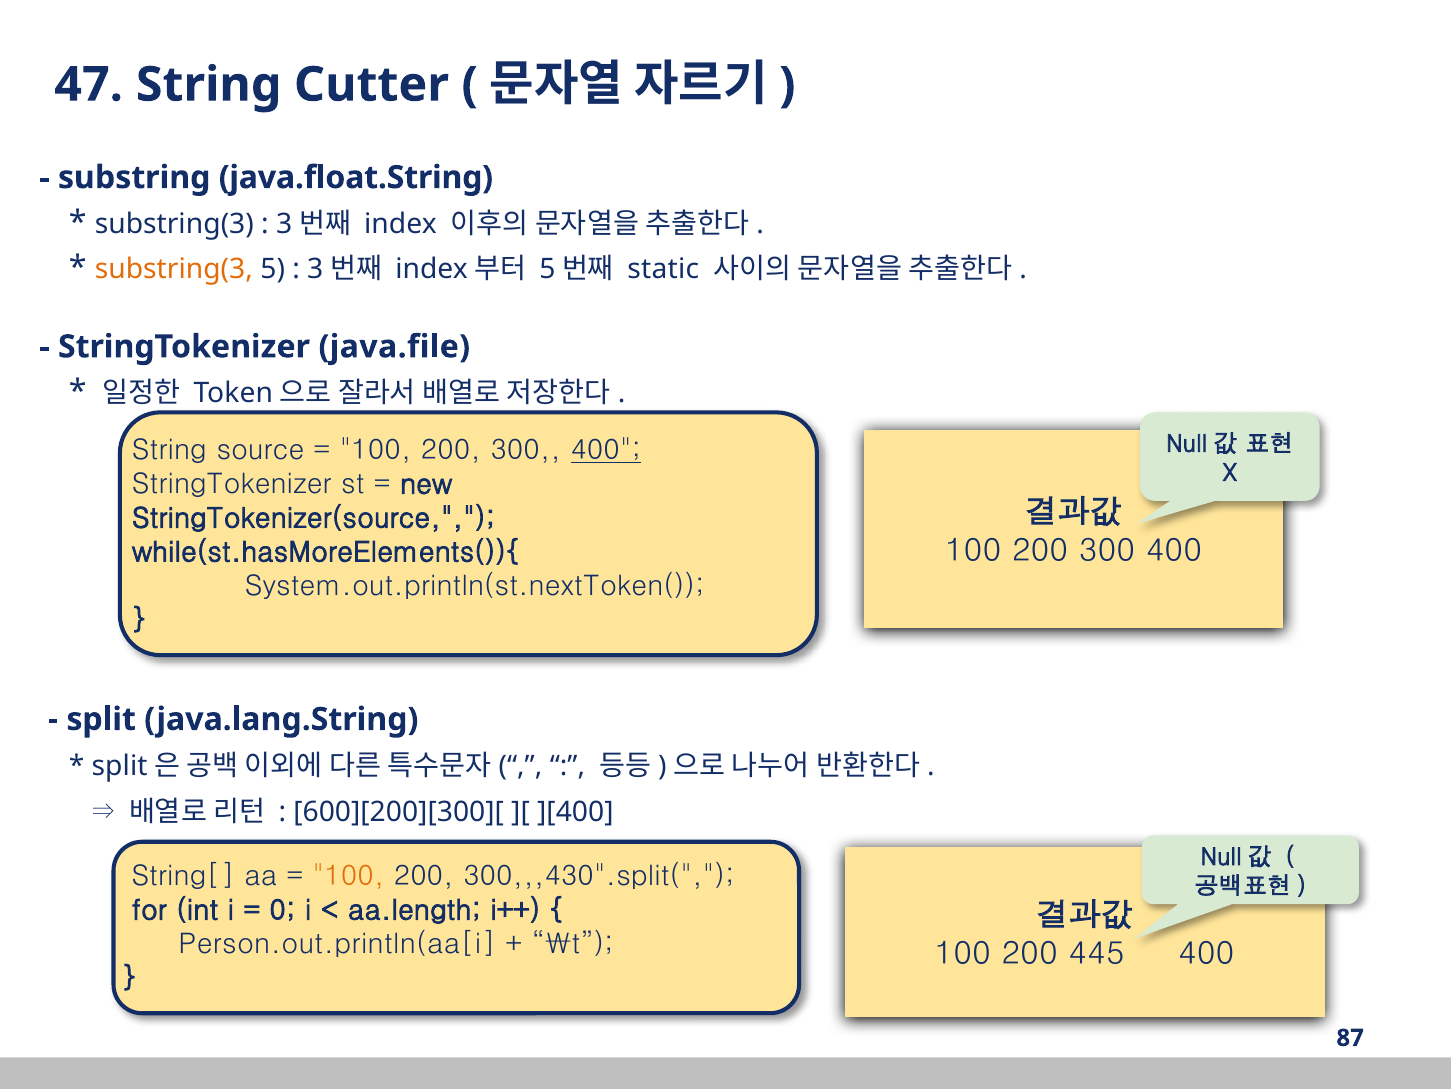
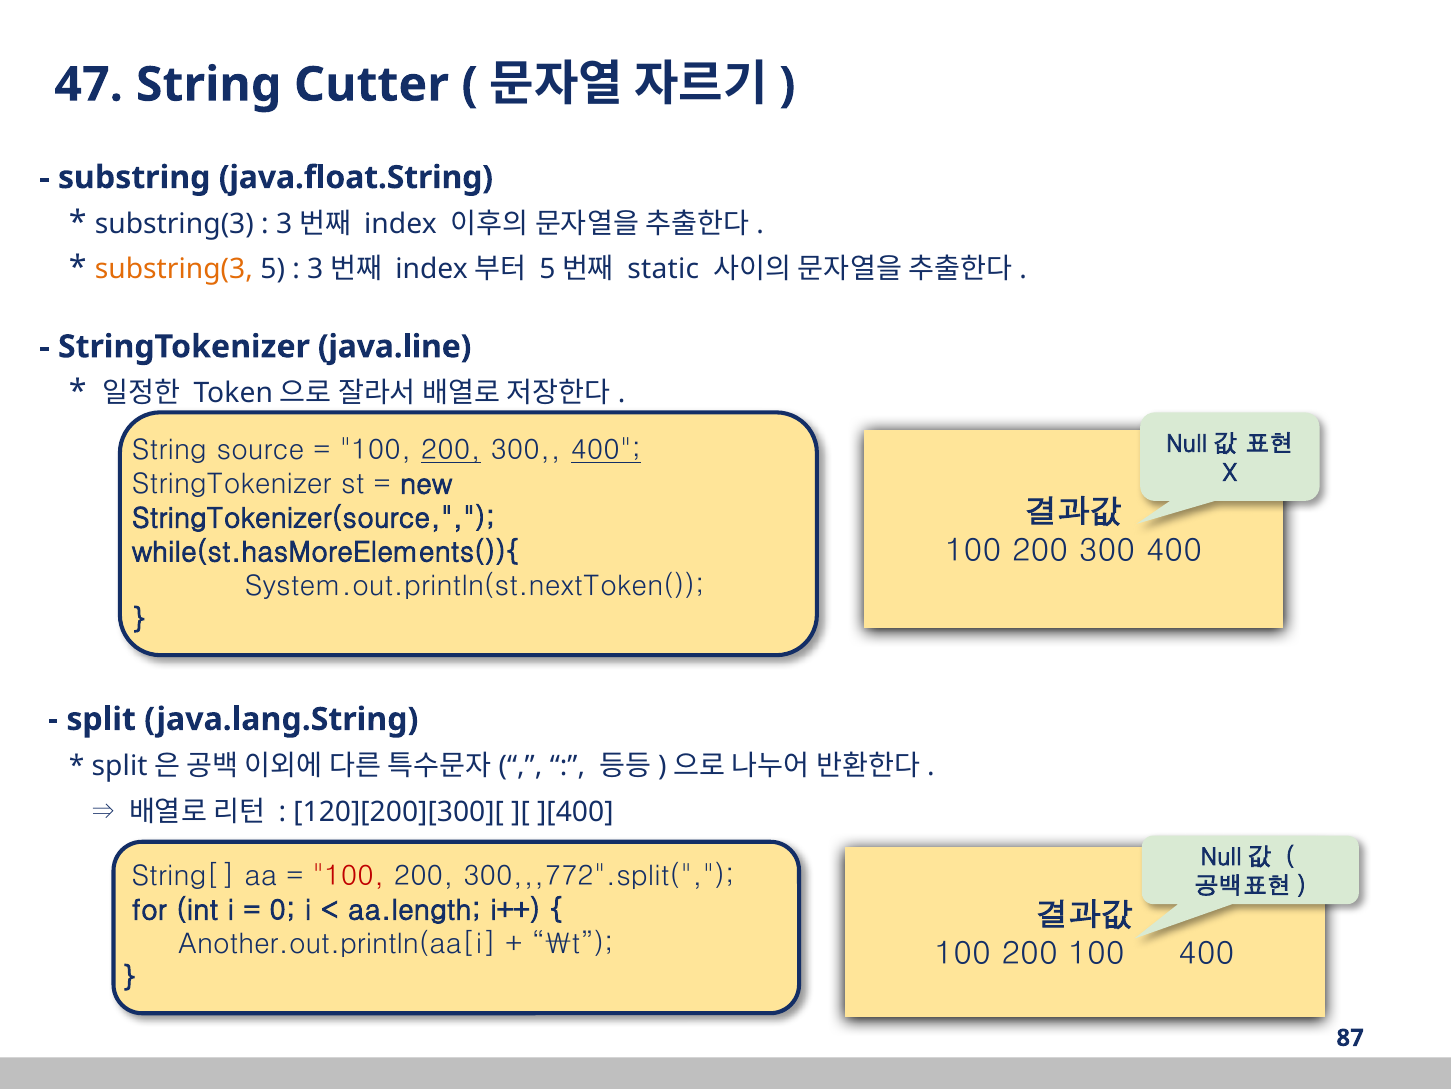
java.file: java.file -> java.line
200 at (451, 450) underline: none -> present
600][200][300][: 600][200][300][ -> 120][200][300][
100 at (348, 876) colour: orange -> red
300,,,430".split(: 300,,,430".split( -> 300,,,772".split(
Person.out.println(aa[i: Person.out.println(aa[i -> Another.out.println(aa[i
200 445: 445 -> 100
